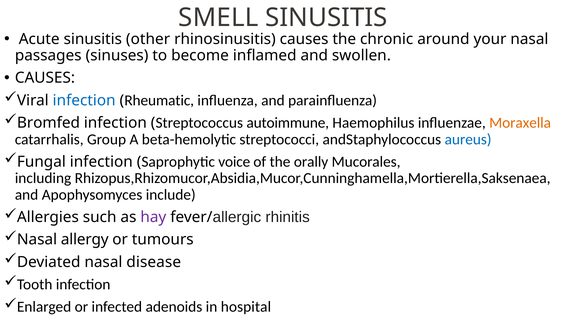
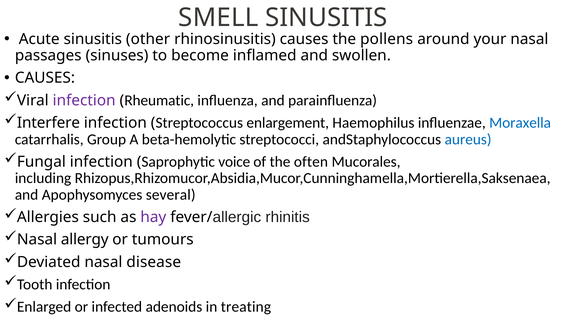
chronic: chronic -> pollens
infection at (84, 100) colour: blue -> purple
Bromfed: Bromfed -> Interfere
autoimmune: autoimmune -> enlargement
Moraxella colour: orange -> blue
orally: orally -> often
include: include -> several
hospital: hospital -> treating
